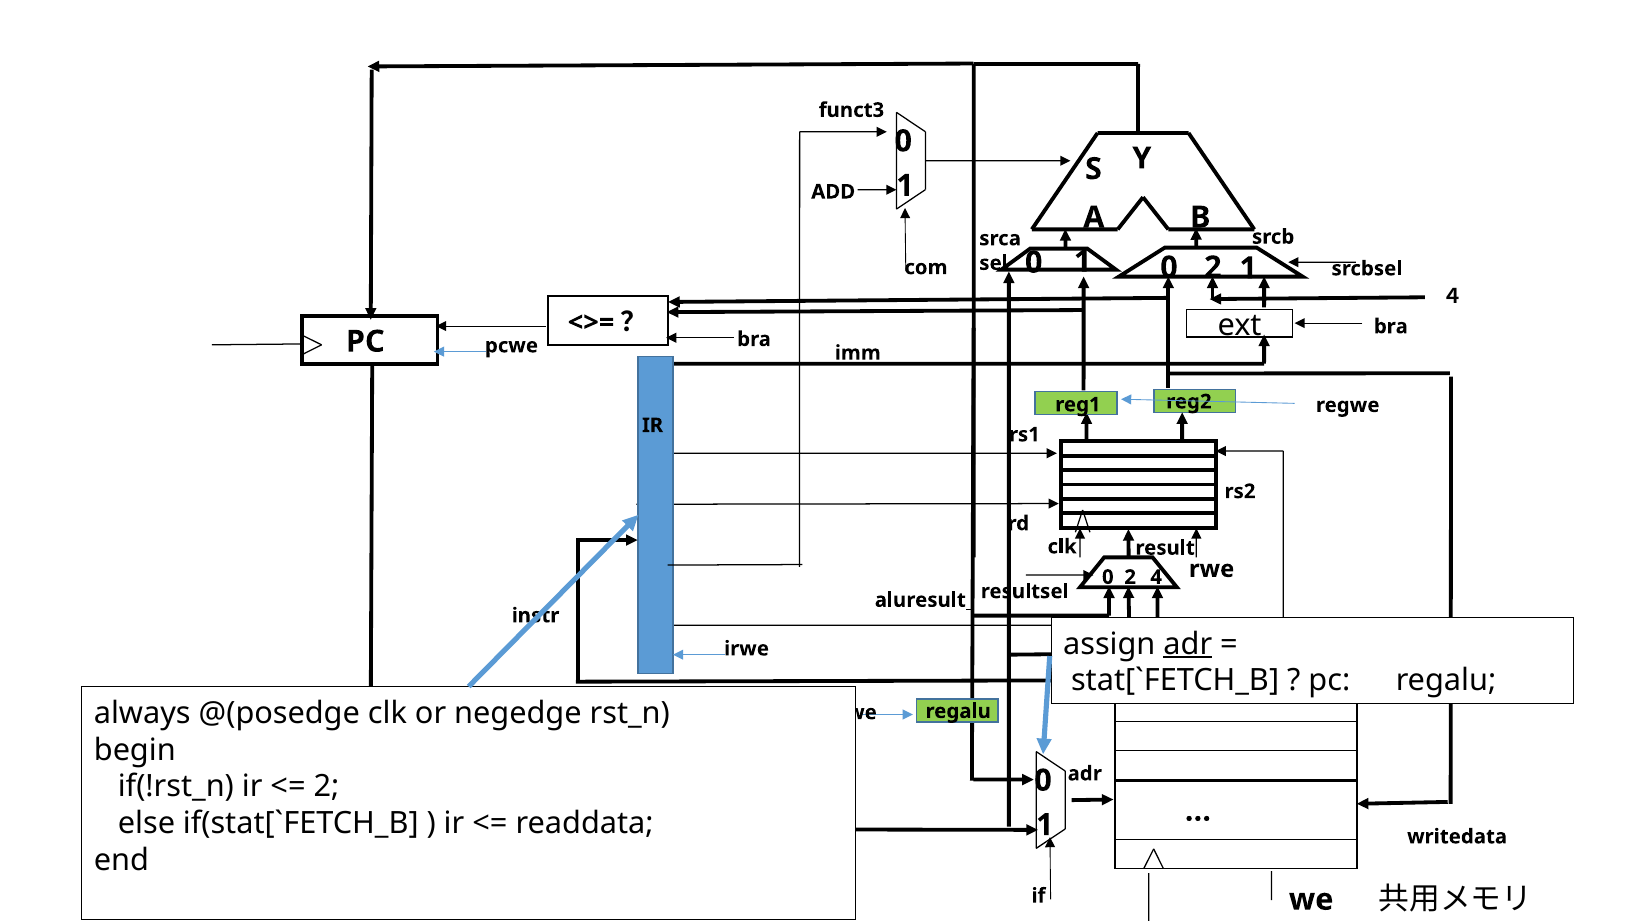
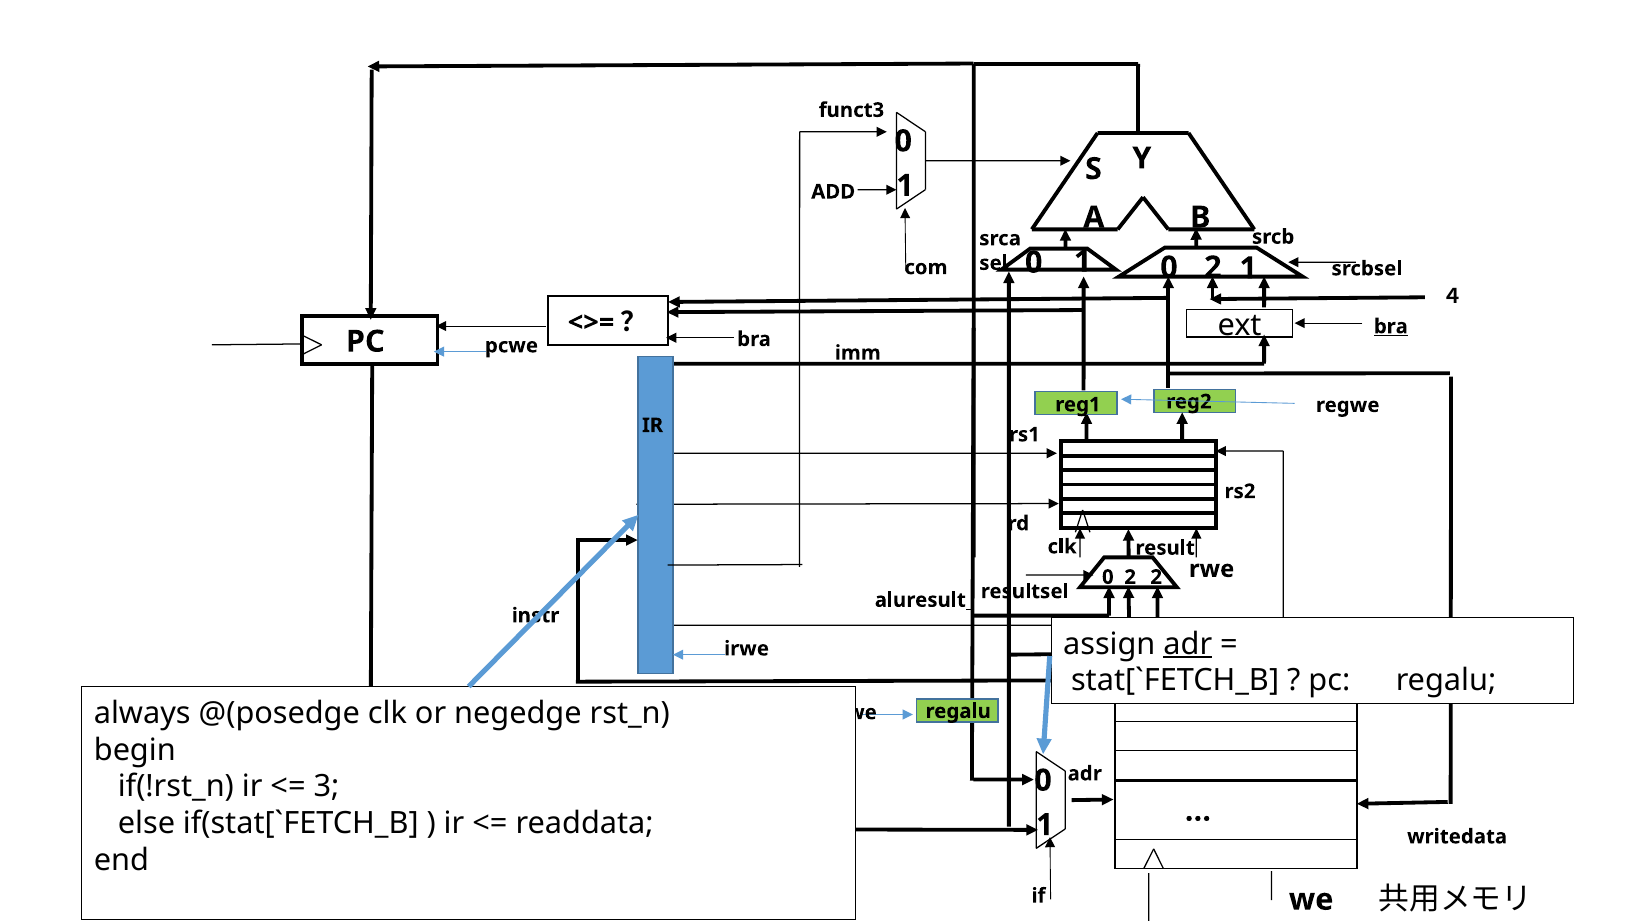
bra at (1391, 327) underline: none -> present
0 4: 4 -> 2
2 at (326, 787): 2 -> 3
